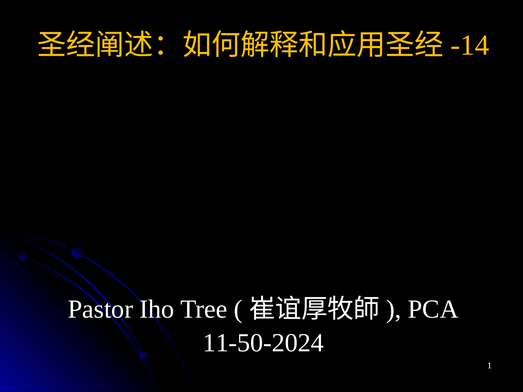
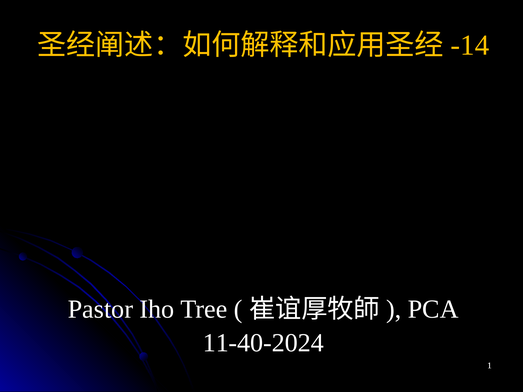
11-50-2024: 11-50-2024 -> 11-40-2024
